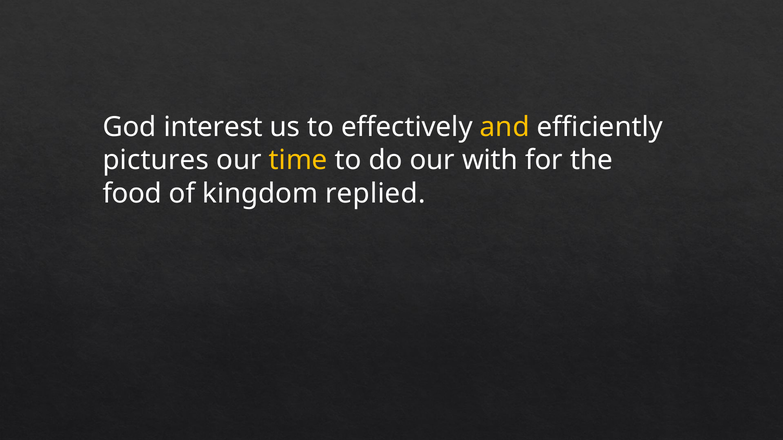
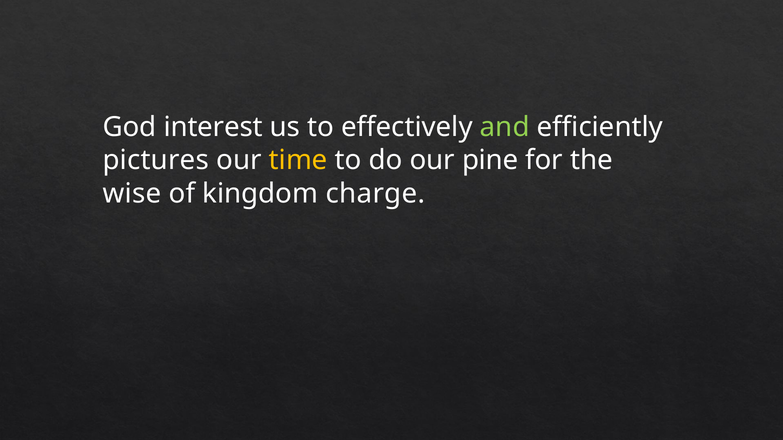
and colour: yellow -> light green
with: with -> pine
food: food -> wise
replied: replied -> charge
